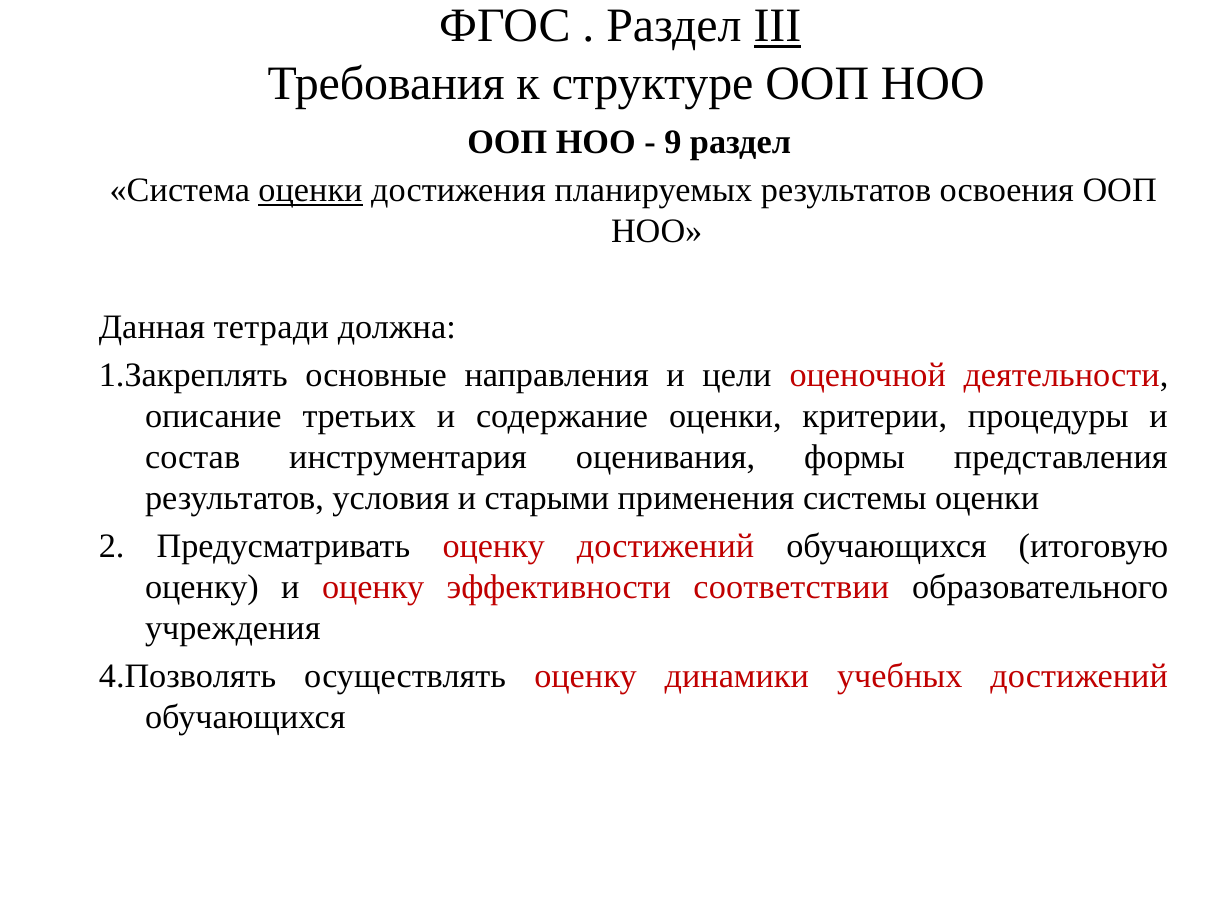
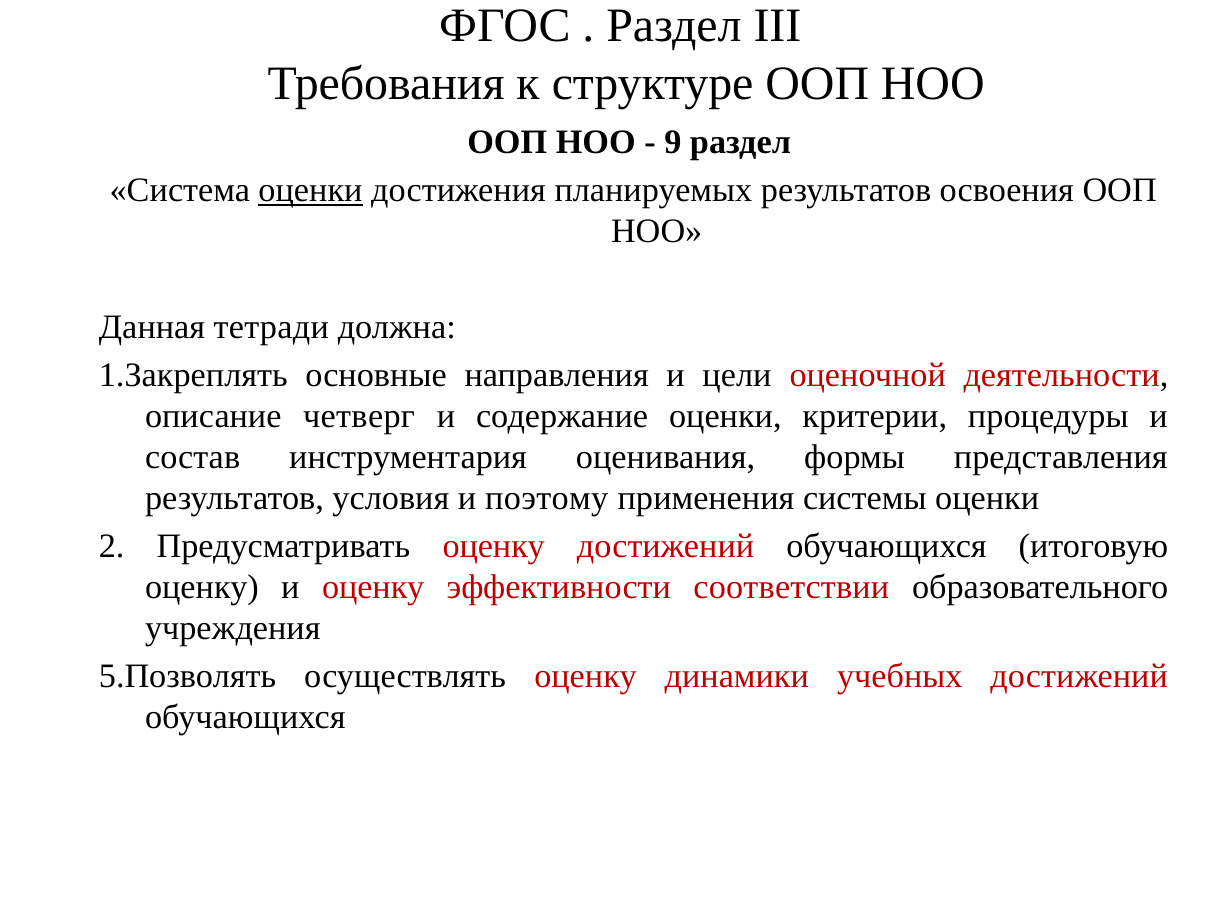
III underline: present -> none
третьих: третьих -> четверг
старыми: старыми -> поэтому
4.Позволять: 4.Позволять -> 5.Позволять
